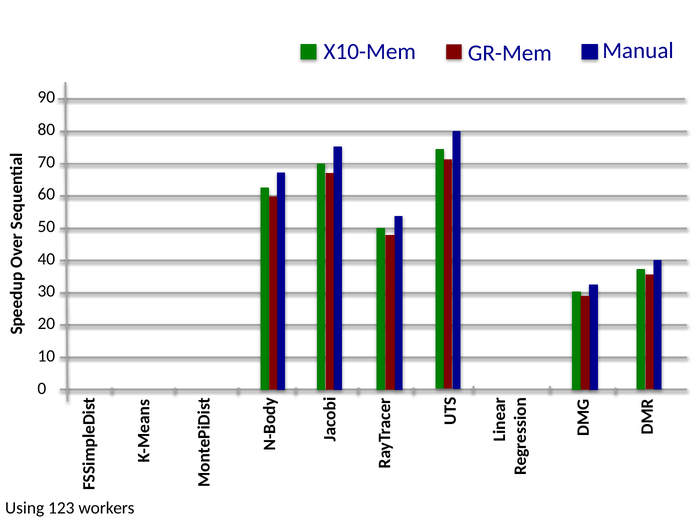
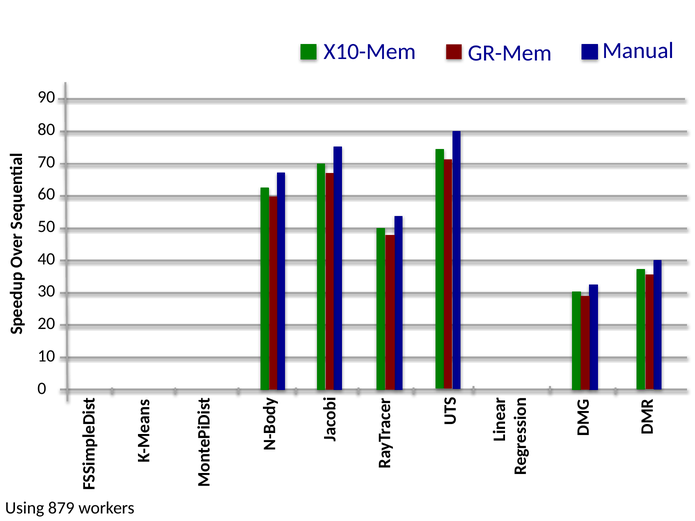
123: 123 -> 879
